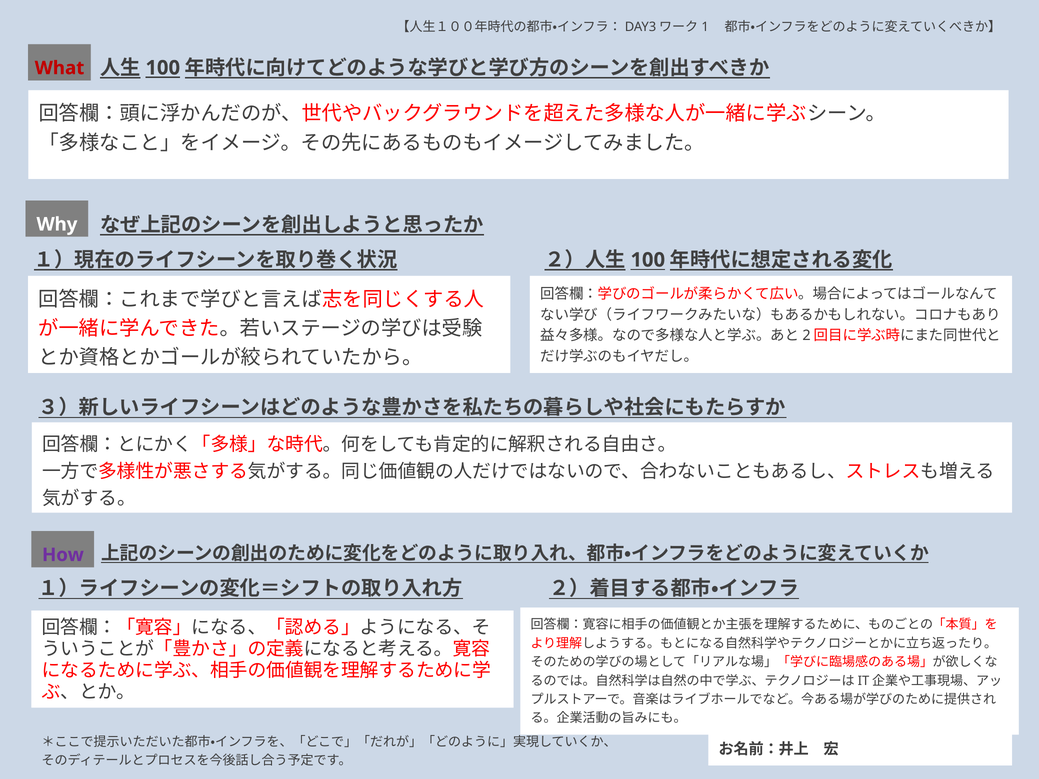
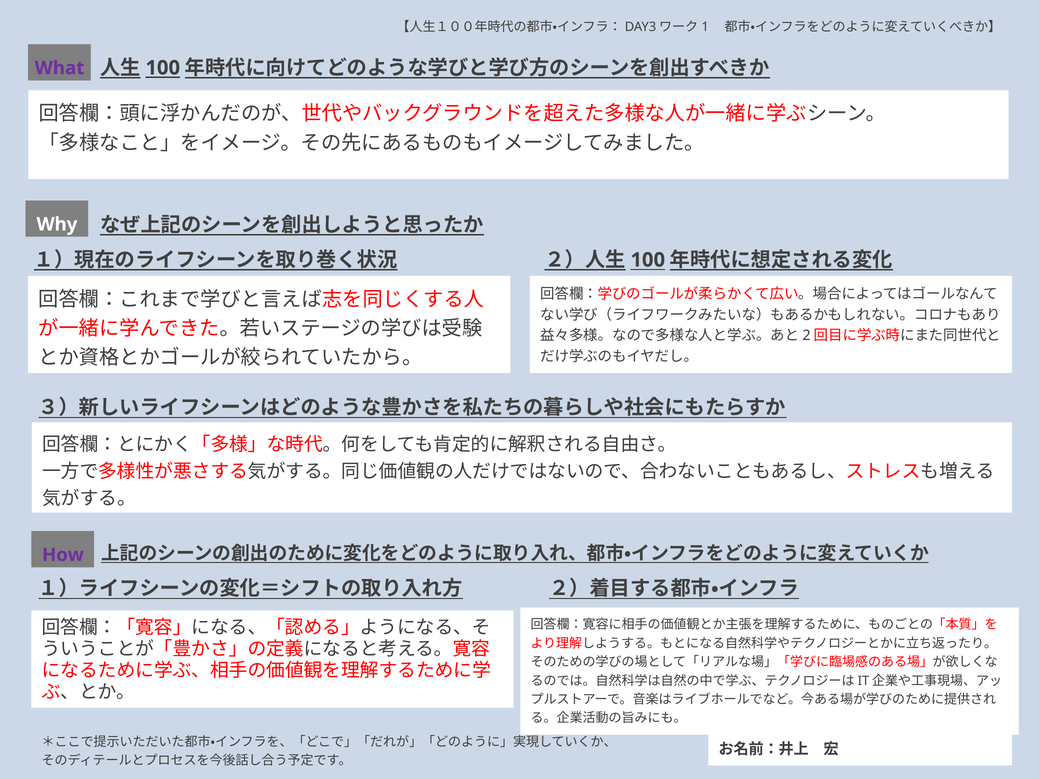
What colour: red -> purple
